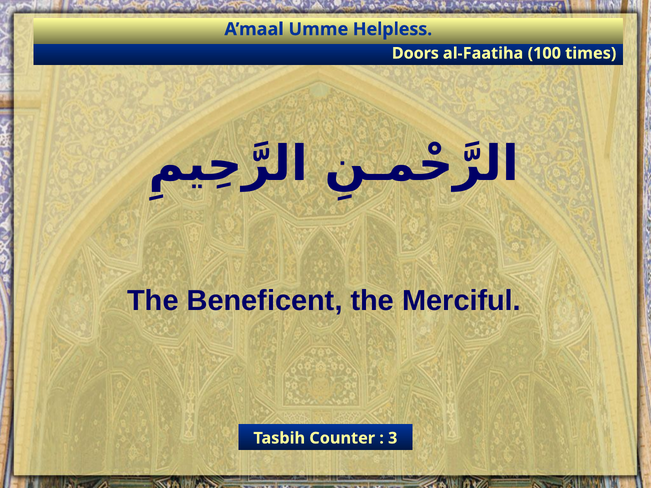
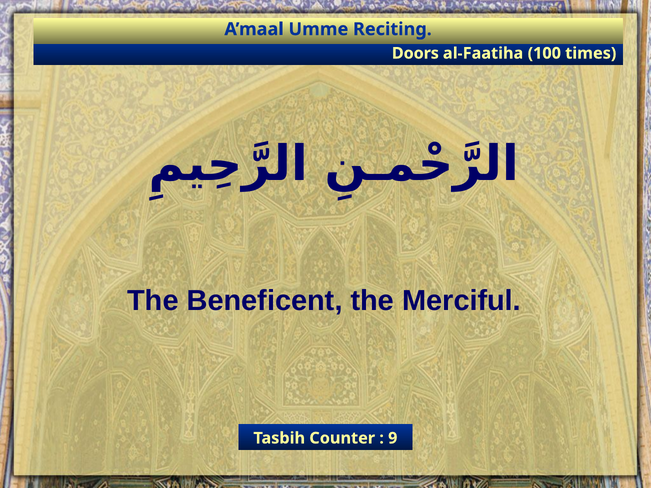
Helpless: Helpless -> Reciting
3: 3 -> 9
